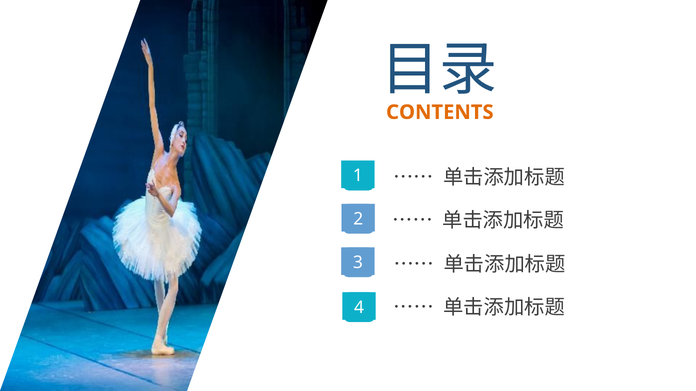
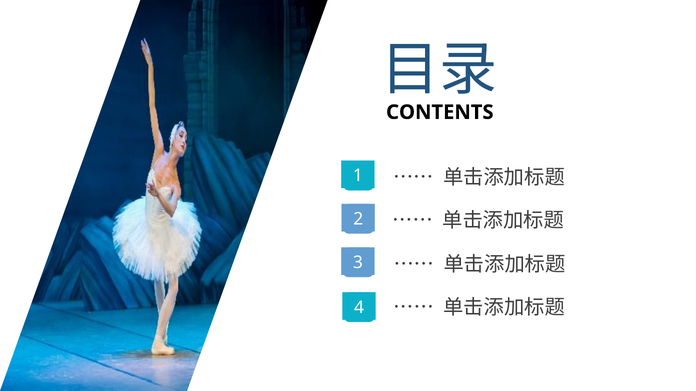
CONTENTS colour: orange -> black
